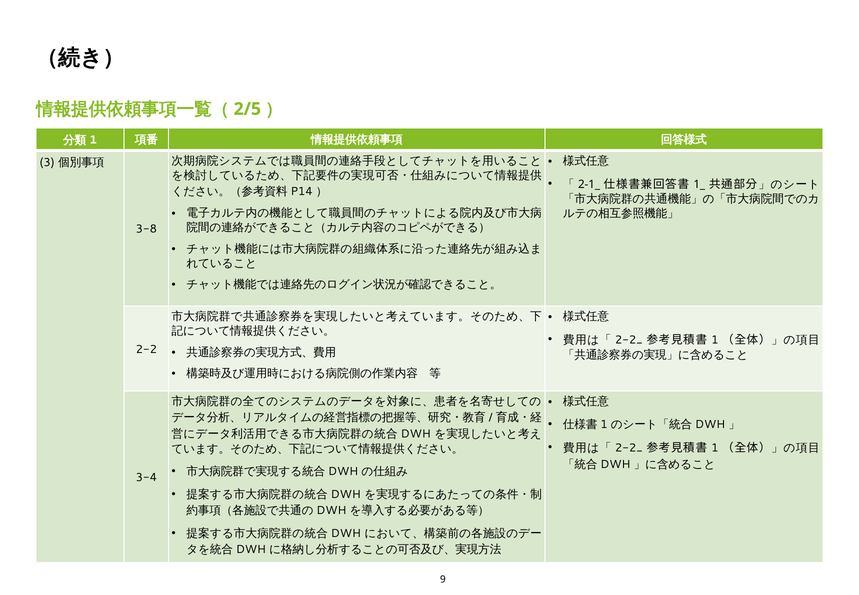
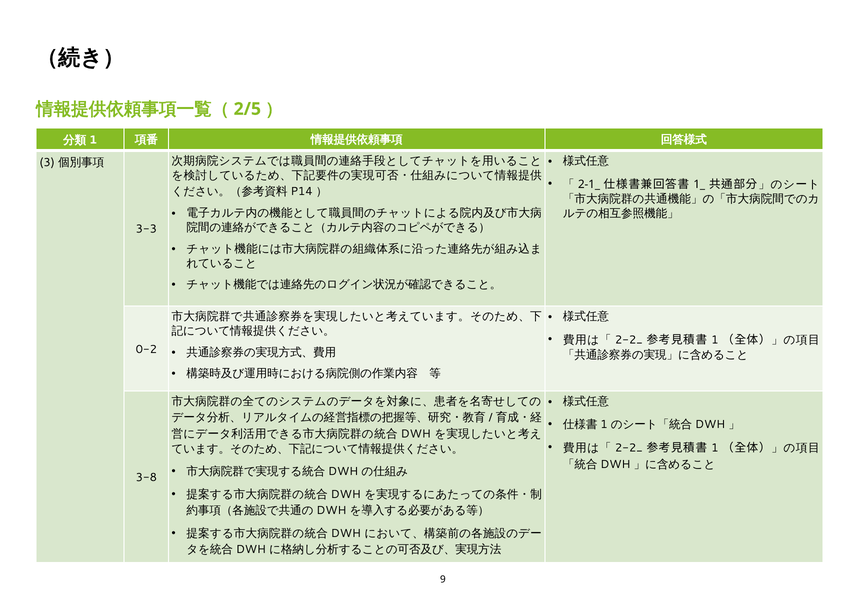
3-8: 3-8 -> 3-3
2-2: 2-2 -> 0-2
3-4: 3-4 -> 3-8
